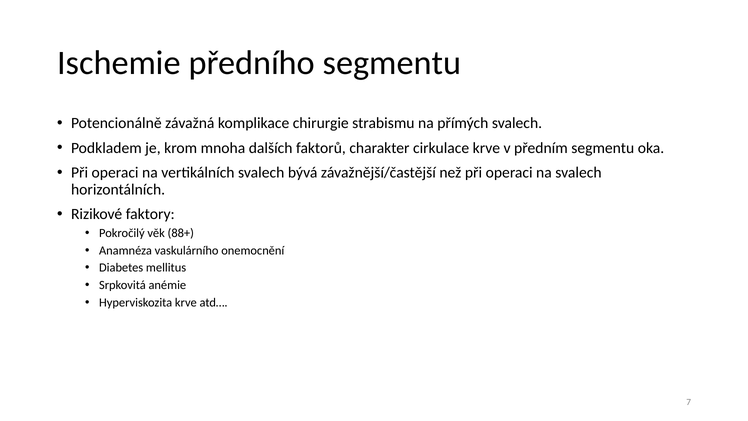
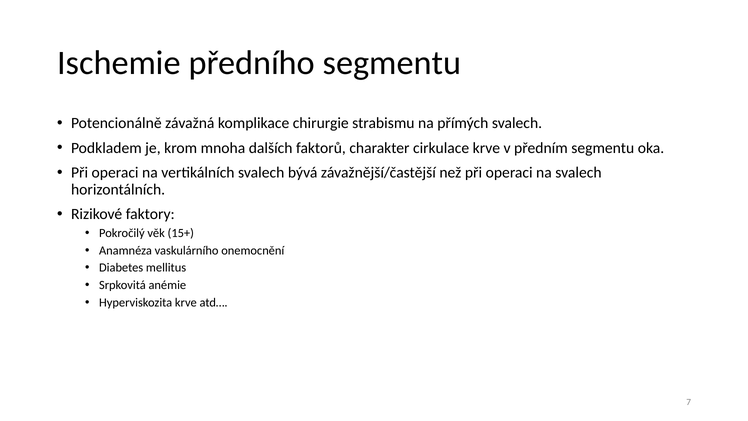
88+: 88+ -> 15+
